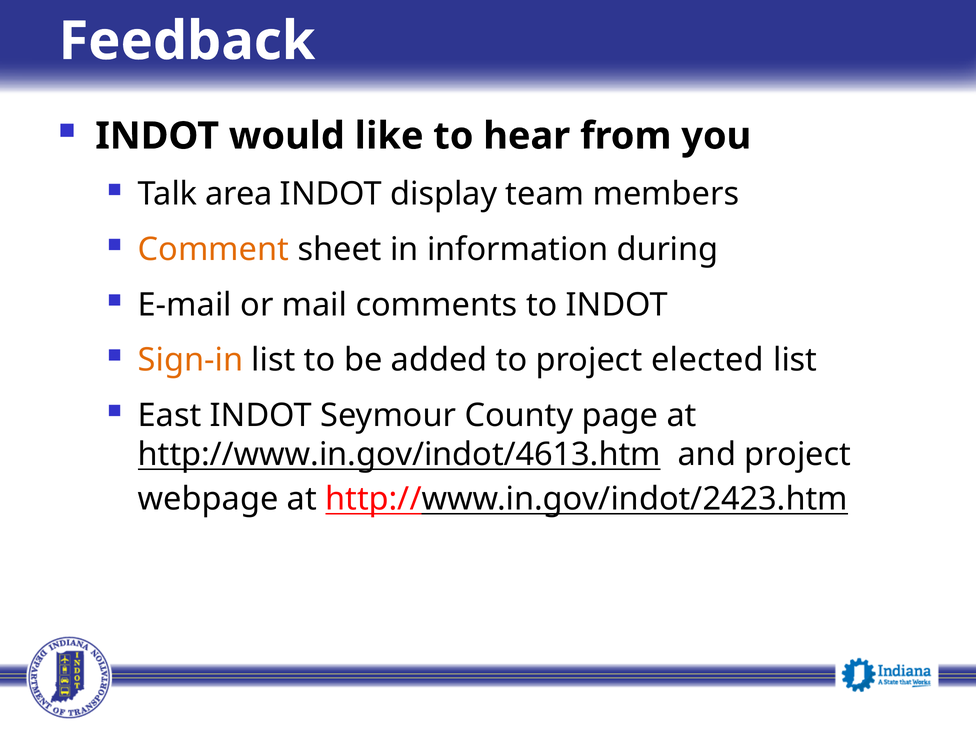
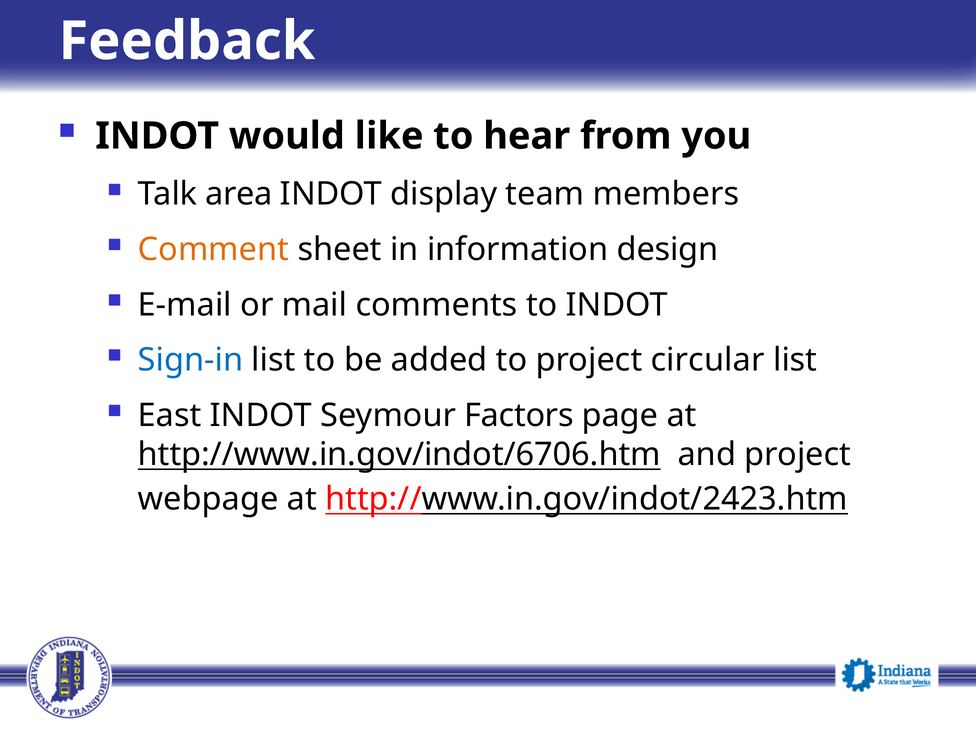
during: during -> design
Sign-in colour: orange -> blue
elected: elected -> circular
County: County -> Factors
http://www.in.gov/indot/4613.htm: http://www.in.gov/indot/4613.htm -> http://www.in.gov/indot/6706.htm
